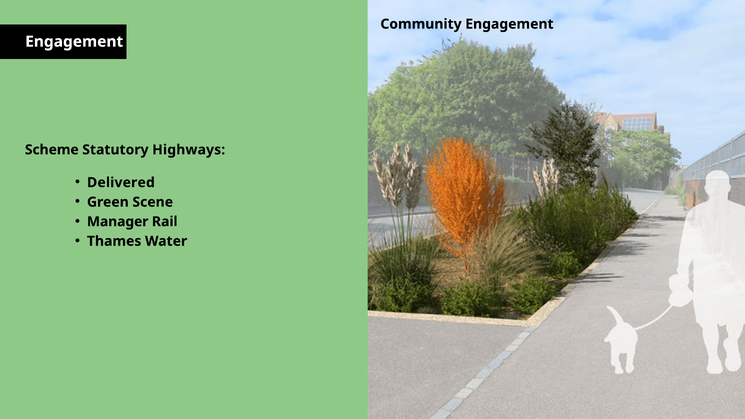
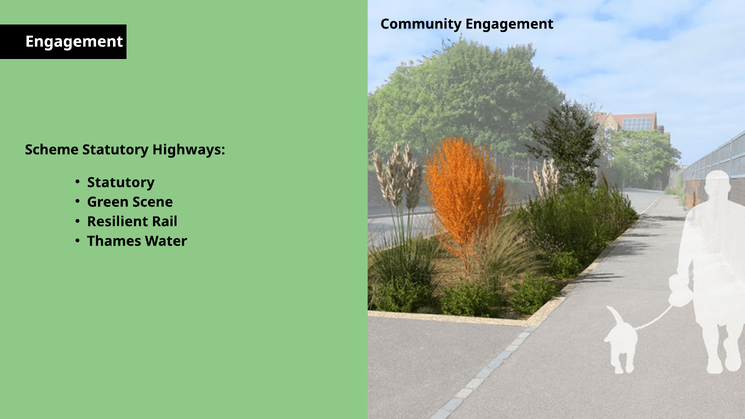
Delivered at (121, 183): Delivered -> Statutory
Manager: Manager -> Resilient
